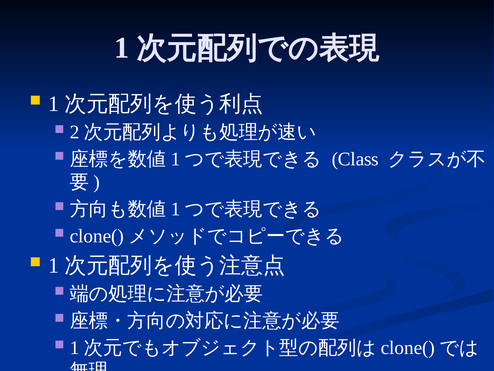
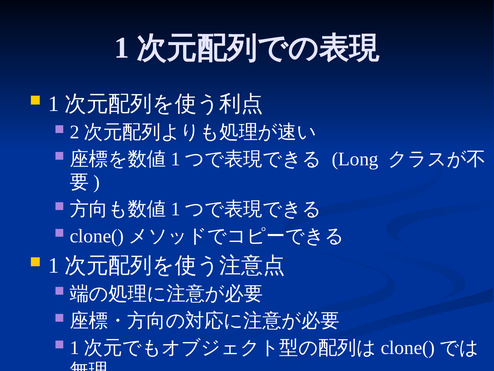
Class: Class -> Long
